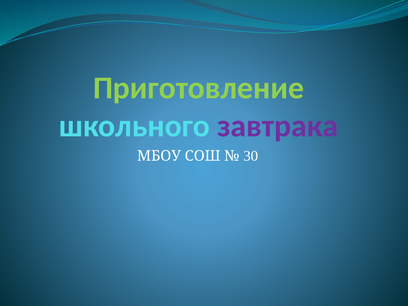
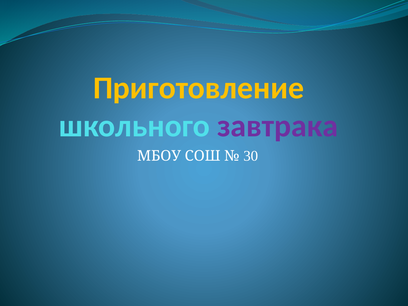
Приготовление colour: light green -> yellow
